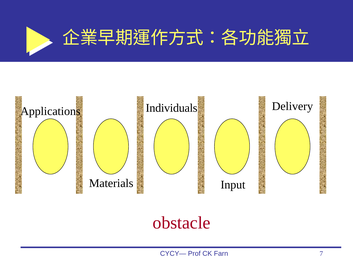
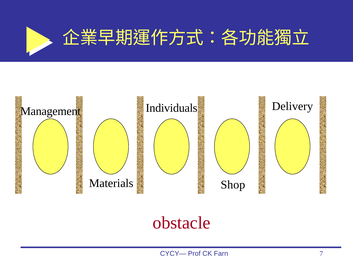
Applications: Applications -> Management
Input: Input -> Shop
